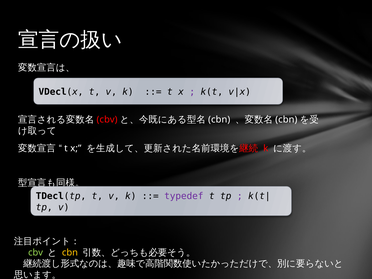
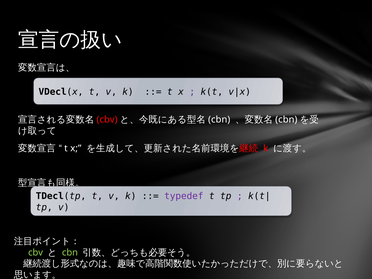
cbn at (70, 252) colour: yellow -> light green
